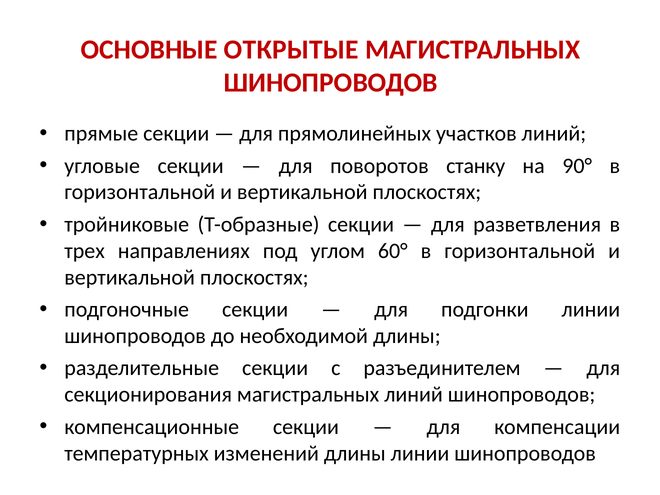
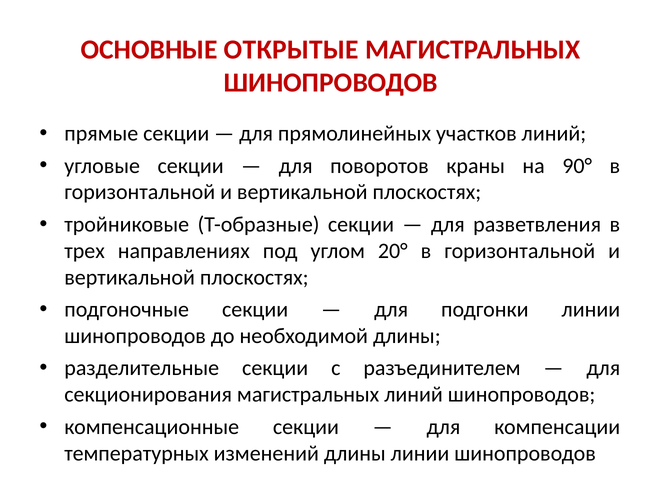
станку: станку -> краны
60°: 60° -> 20°
